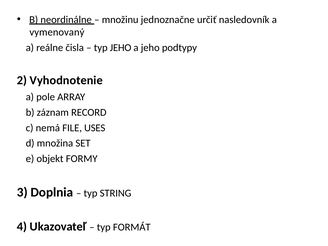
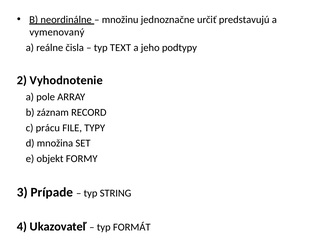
nasledovník: nasledovník -> predstavujú
typ JEHO: JEHO -> TEXT
nemá: nemá -> prácu
USES: USES -> TYPY
Doplnia: Doplnia -> Prípade
